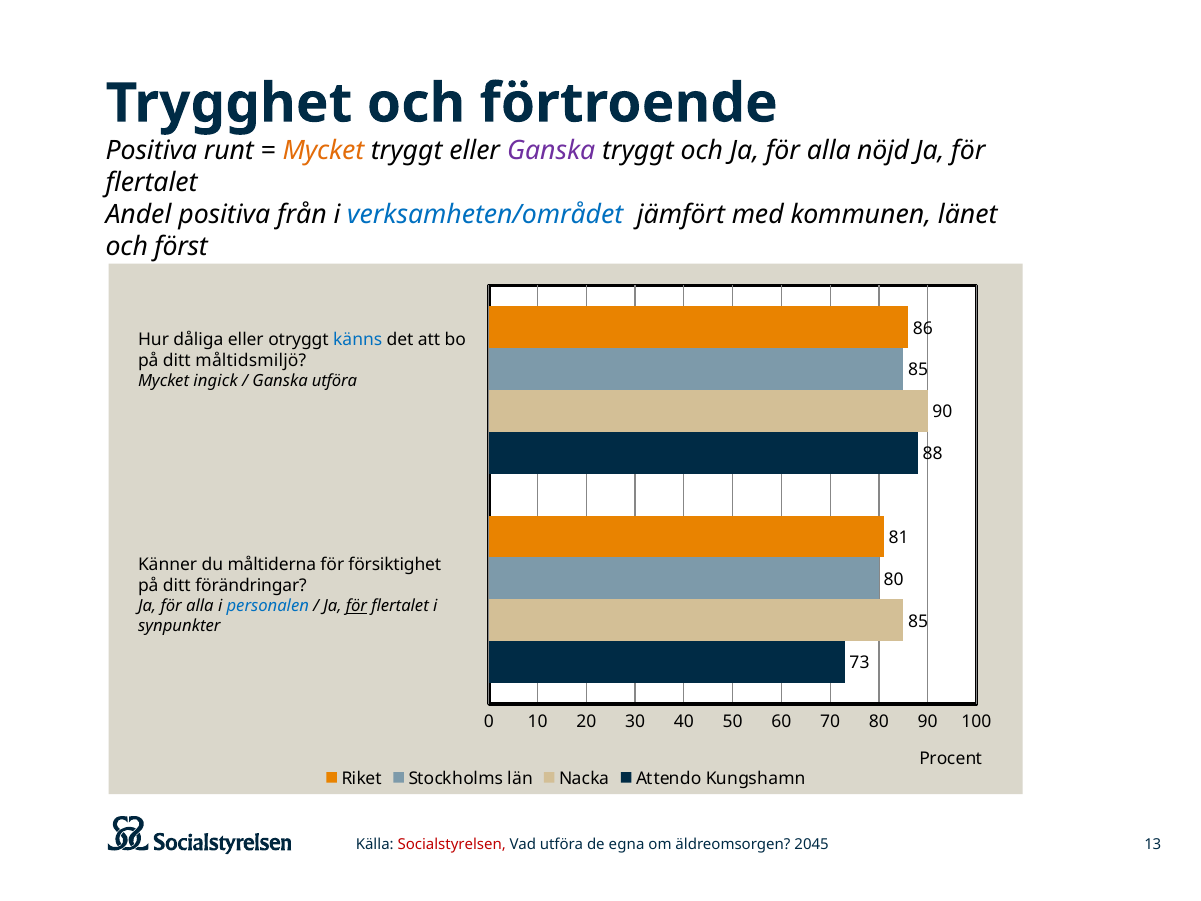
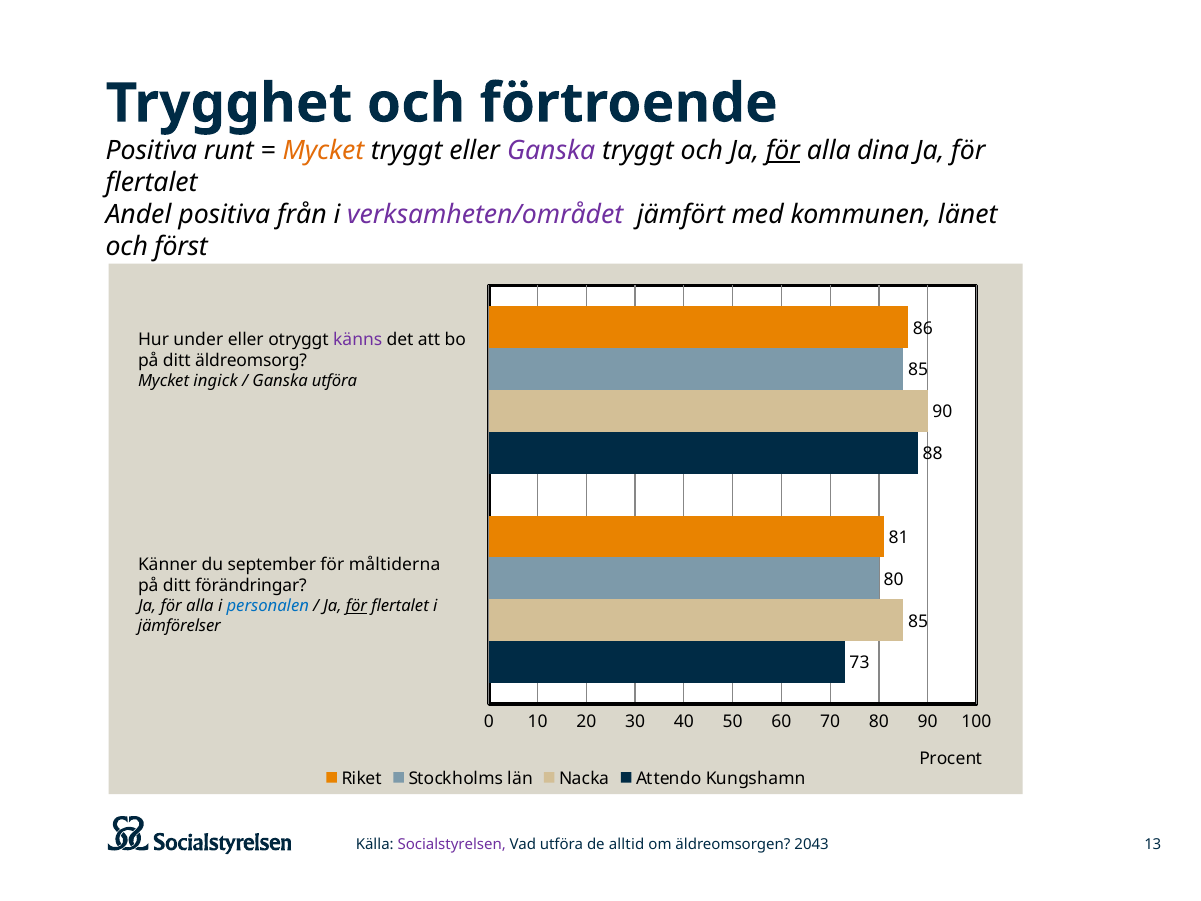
för at (783, 150) underline: none -> present
nöjd: nöjd -> dina
verksamheten/området colour: blue -> purple
dåliga: dåliga -> under
känns colour: blue -> purple
måltidsmiljö: måltidsmiljö -> äldreomsorg
måltiderna: måltiderna -> september
försiktighet: försiktighet -> måltiderna
synpunkter: synpunkter -> jämförelser
Socialstyrelsen colour: red -> purple
egna: egna -> alltid
2045: 2045 -> 2043
